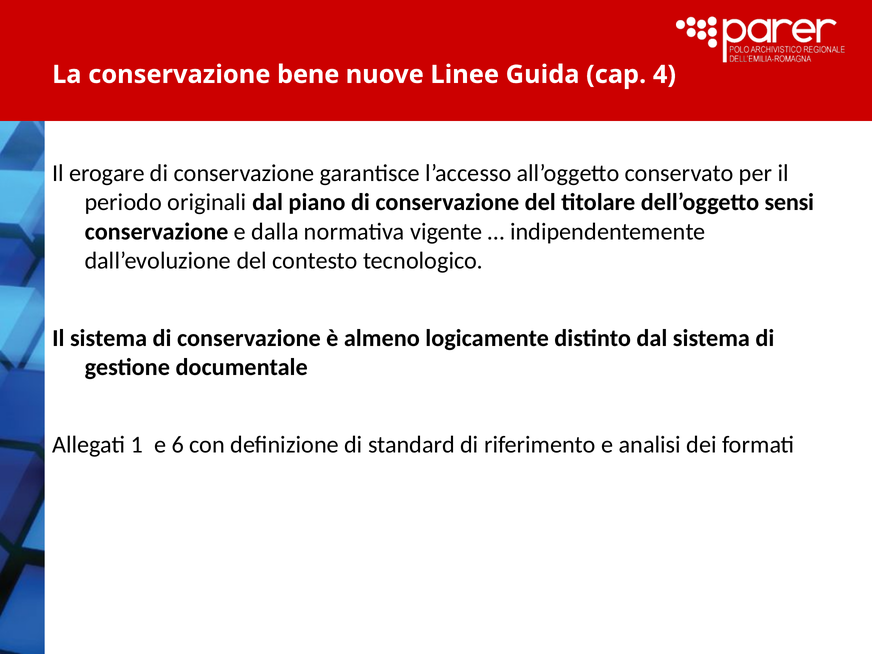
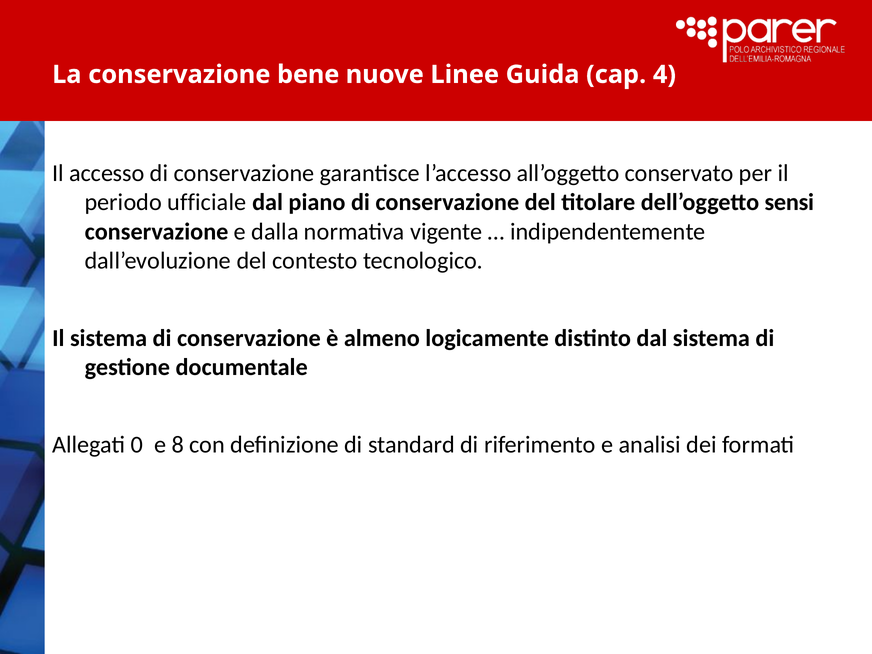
erogare: erogare -> accesso
originali: originali -> ufficiale
1: 1 -> 0
6: 6 -> 8
